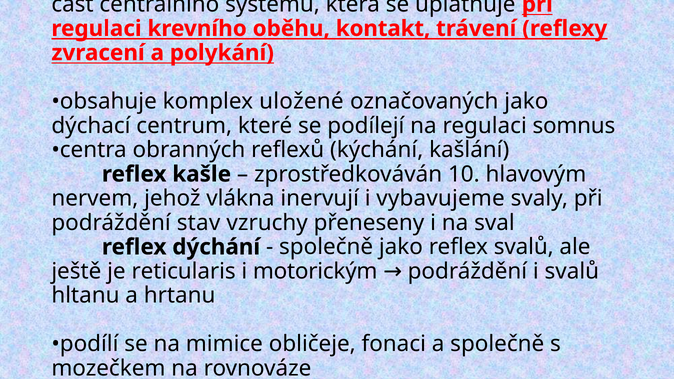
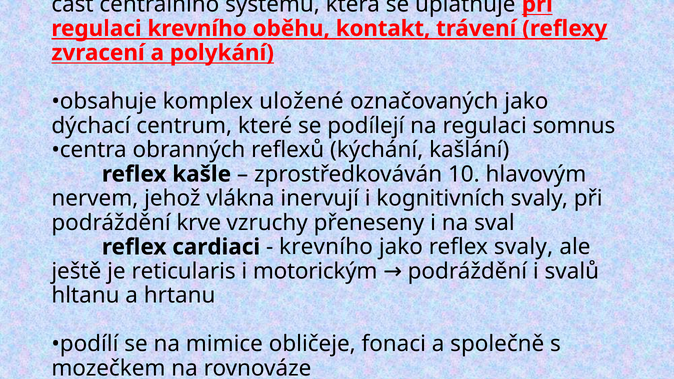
vybavujeme: vybavujeme -> kognitivních
stav: stav -> krve
dýchání: dýchání -> cardiaci
společně at (326, 247): společně -> krevního
reflex svalů: svalů -> svaly
